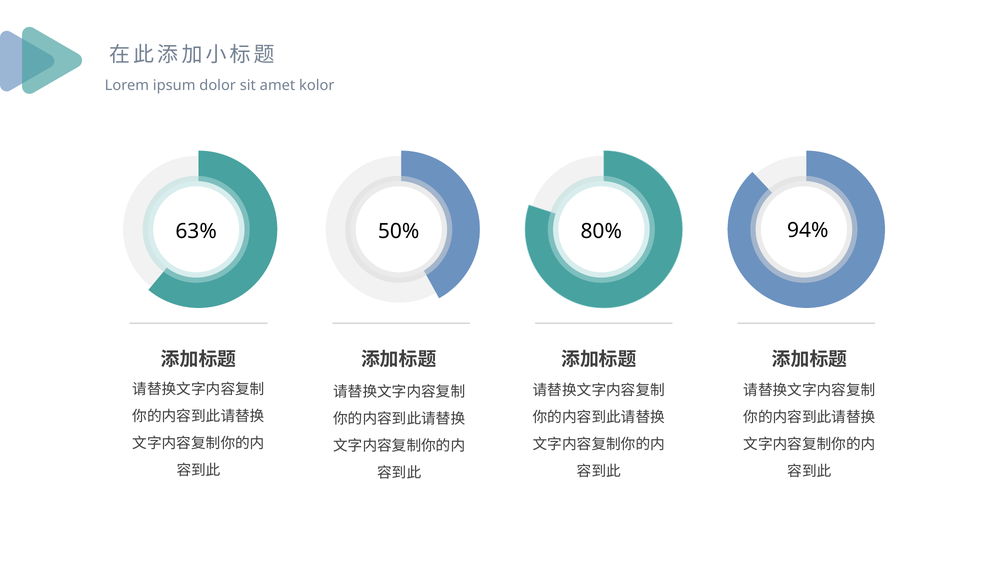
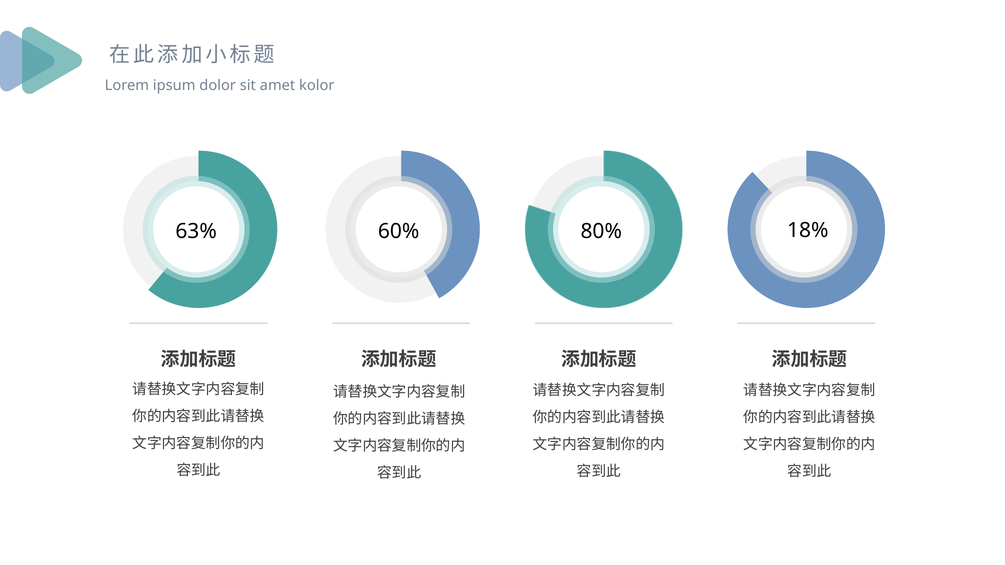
50%: 50% -> 60%
94%: 94% -> 18%
